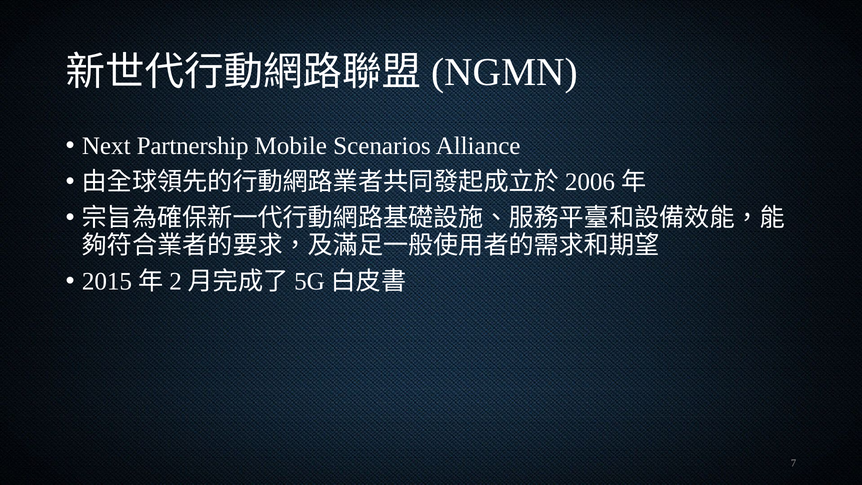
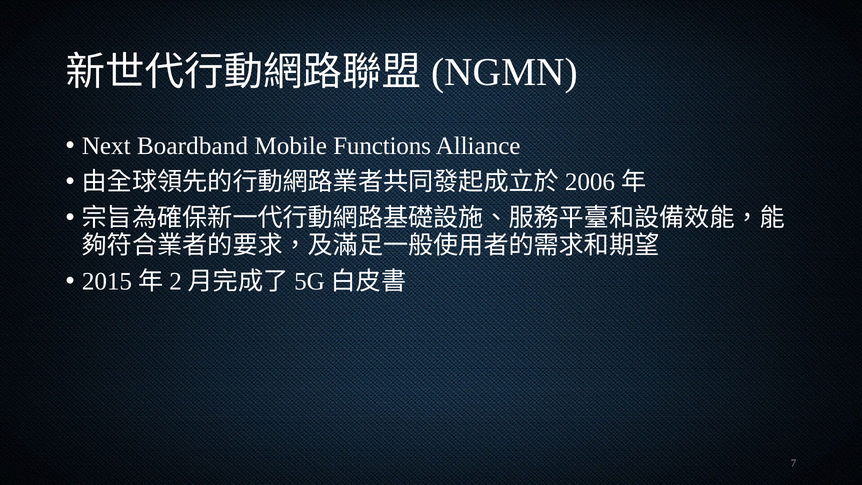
Partnership: Partnership -> Boardband
Scenarios: Scenarios -> Functions
